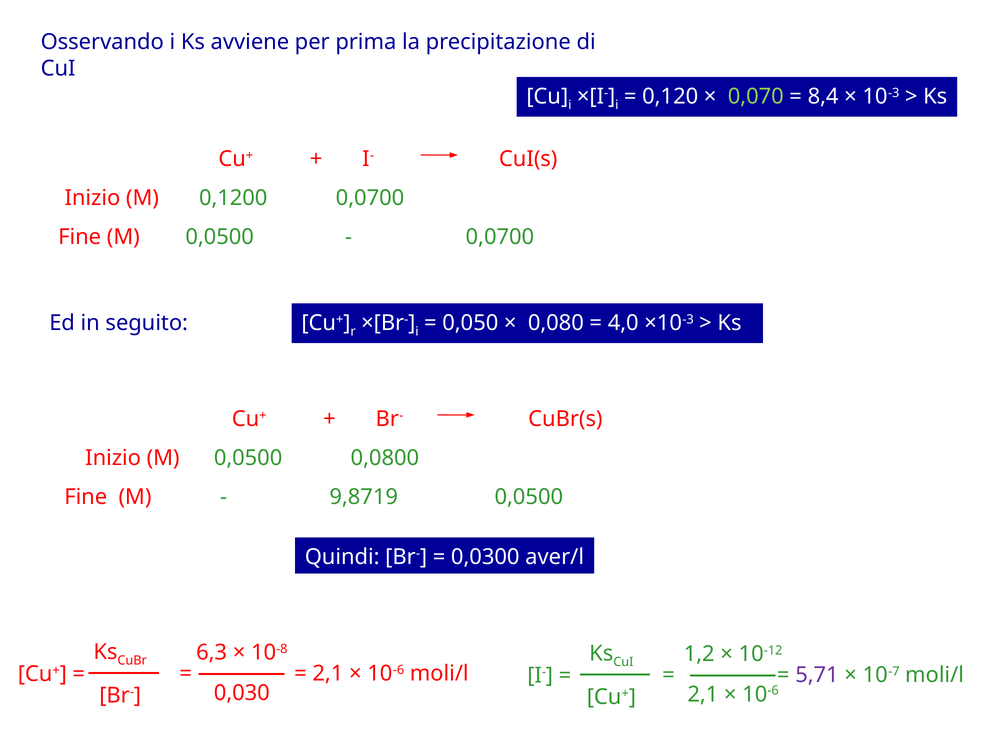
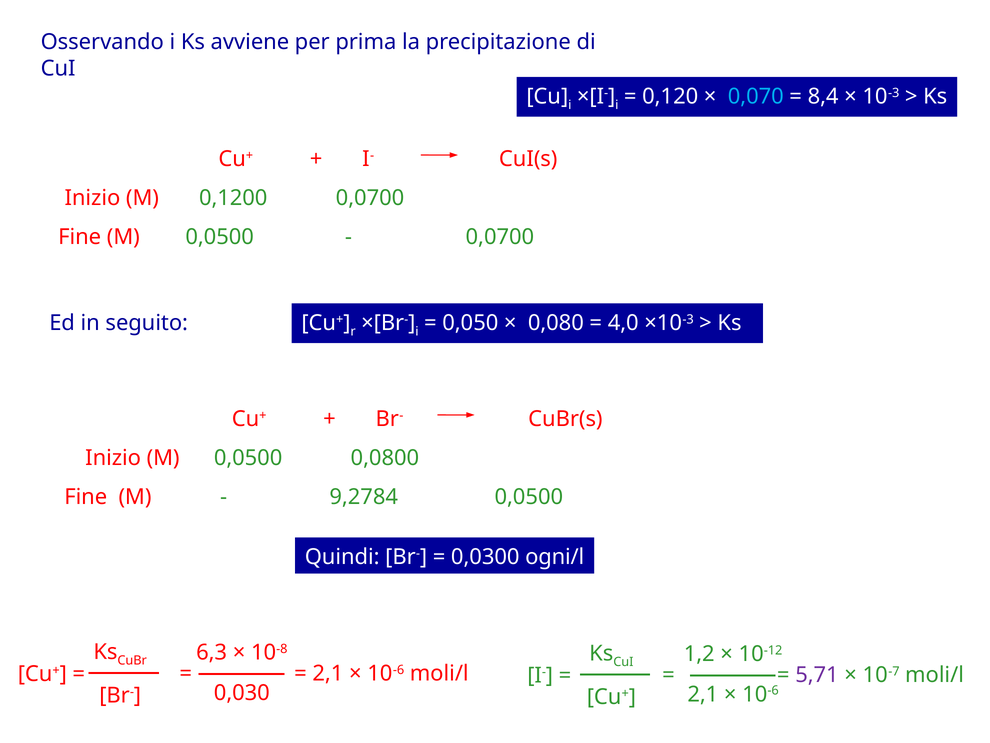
0,070 colour: light green -> light blue
9,8719: 9,8719 -> 9,2784
aver/l: aver/l -> ogni/l
